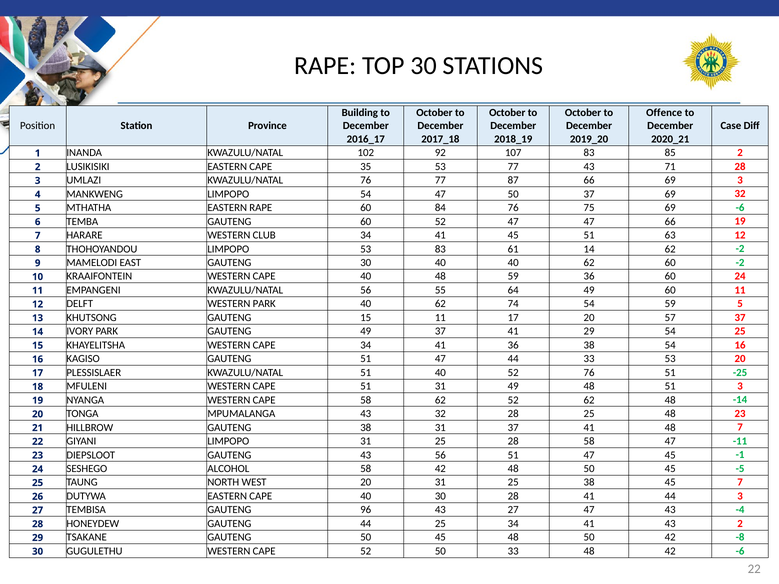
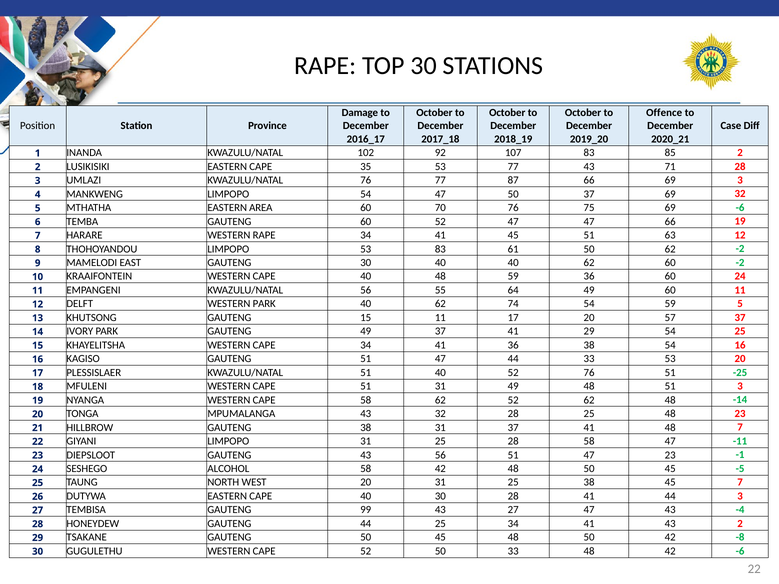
Building: Building -> Damage
EASTERN RAPE: RAPE -> AREA
84: 84 -> 70
WESTERN CLUB: CLUB -> RAPE
61 14: 14 -> 50
47 45: 45 -> 23
96: 96 -> 99
